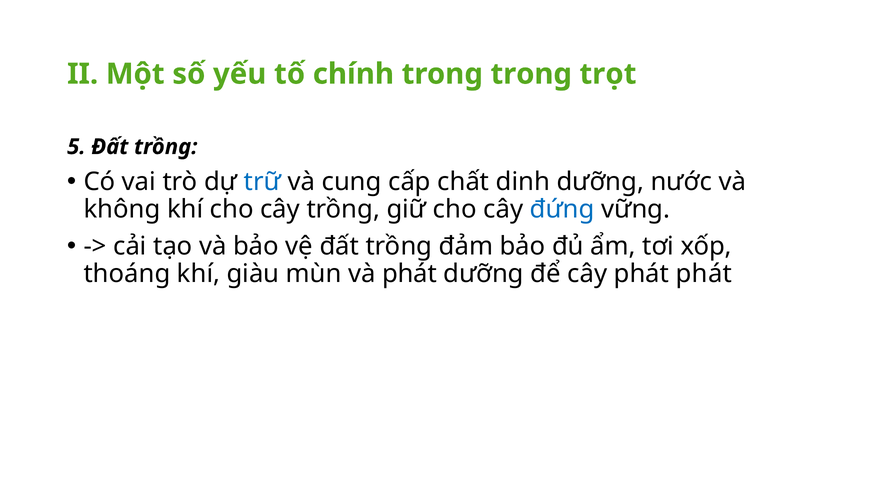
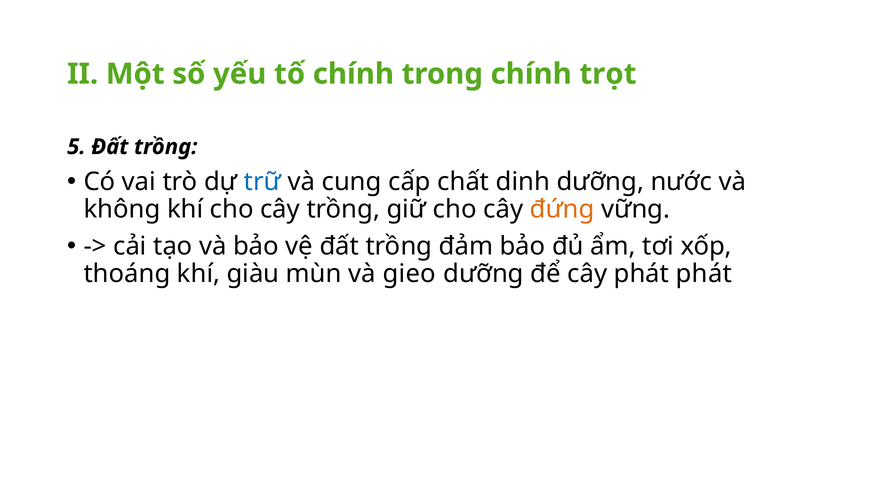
trong trong: trong -> chính
đứng colour: blue -> orange
và phát: phát -> gieo
